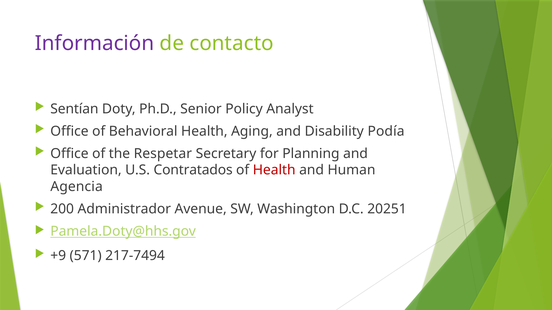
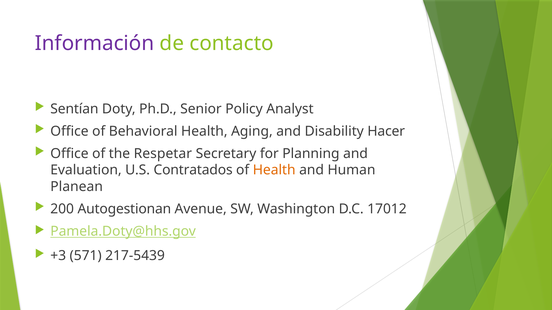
Podía: Podía -> Hacer
Health at (274, 170) colour: red -> orange
Agencia: Agencia -> Planean
Administrador: Administrador -> Autogestionan
20251: 20251 -> 17012
+9: +9 -> +3
217-7494: 217-7494 -> 217-5439
